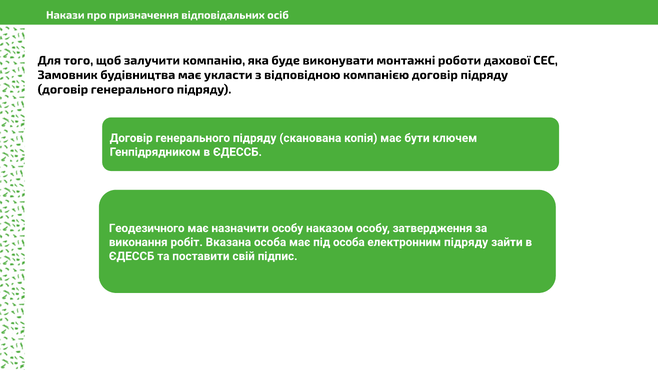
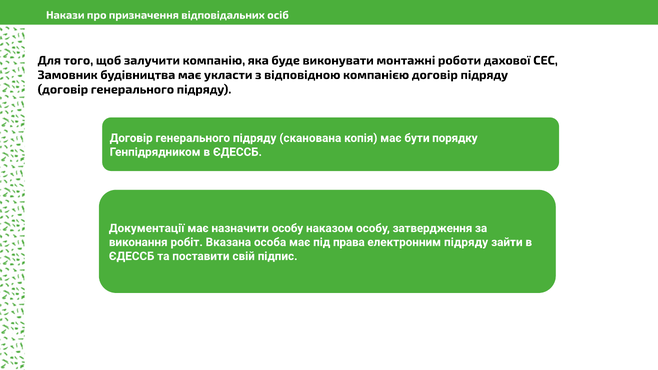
ключем: ключем -> порядку
Геодезичного: Геодезичного -> Документації
під особа: особа -> права
